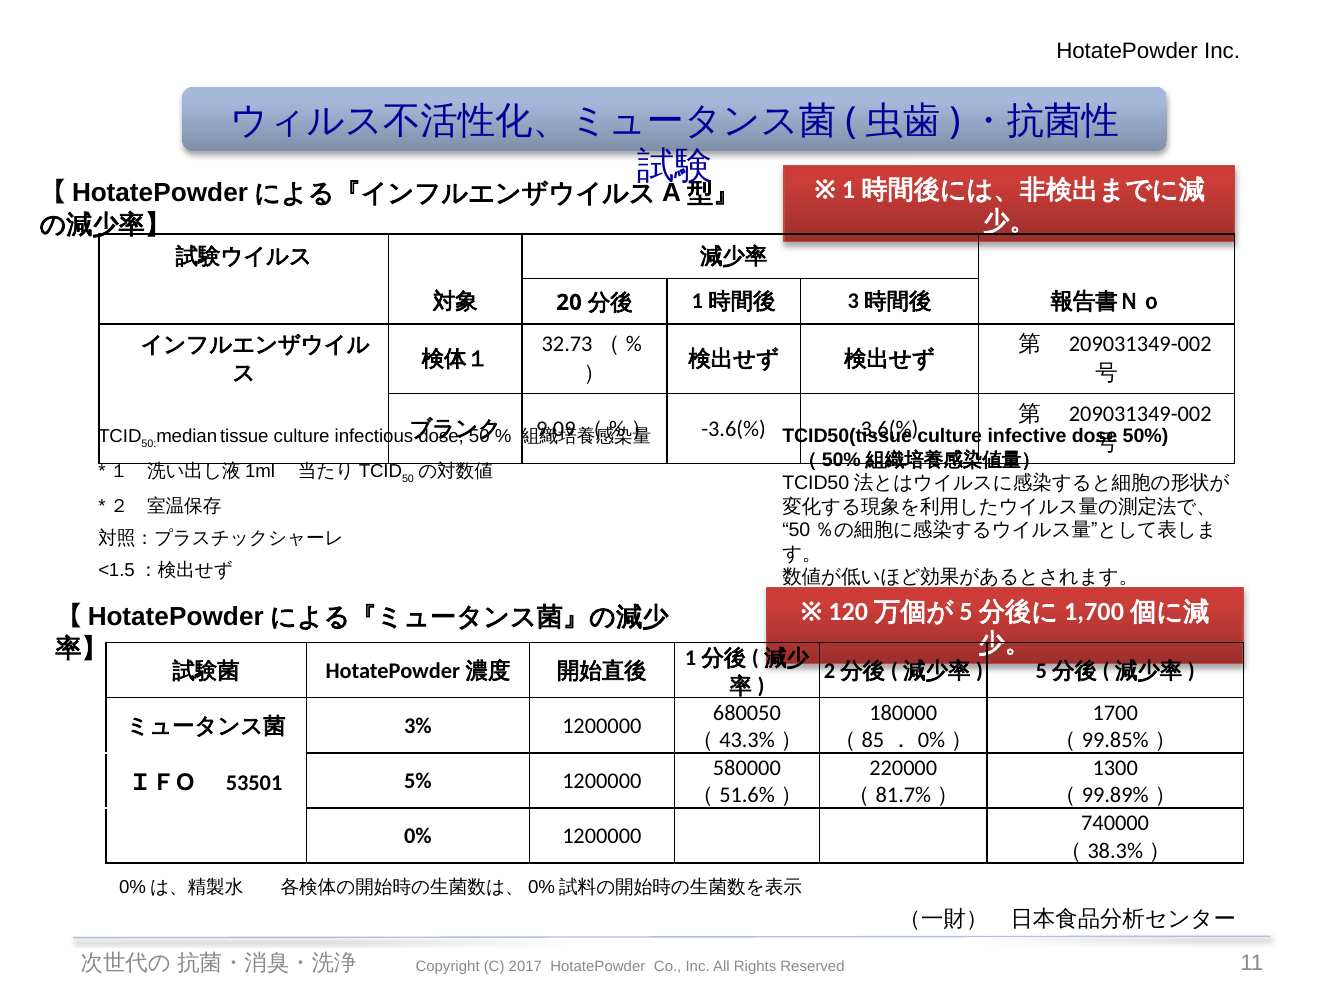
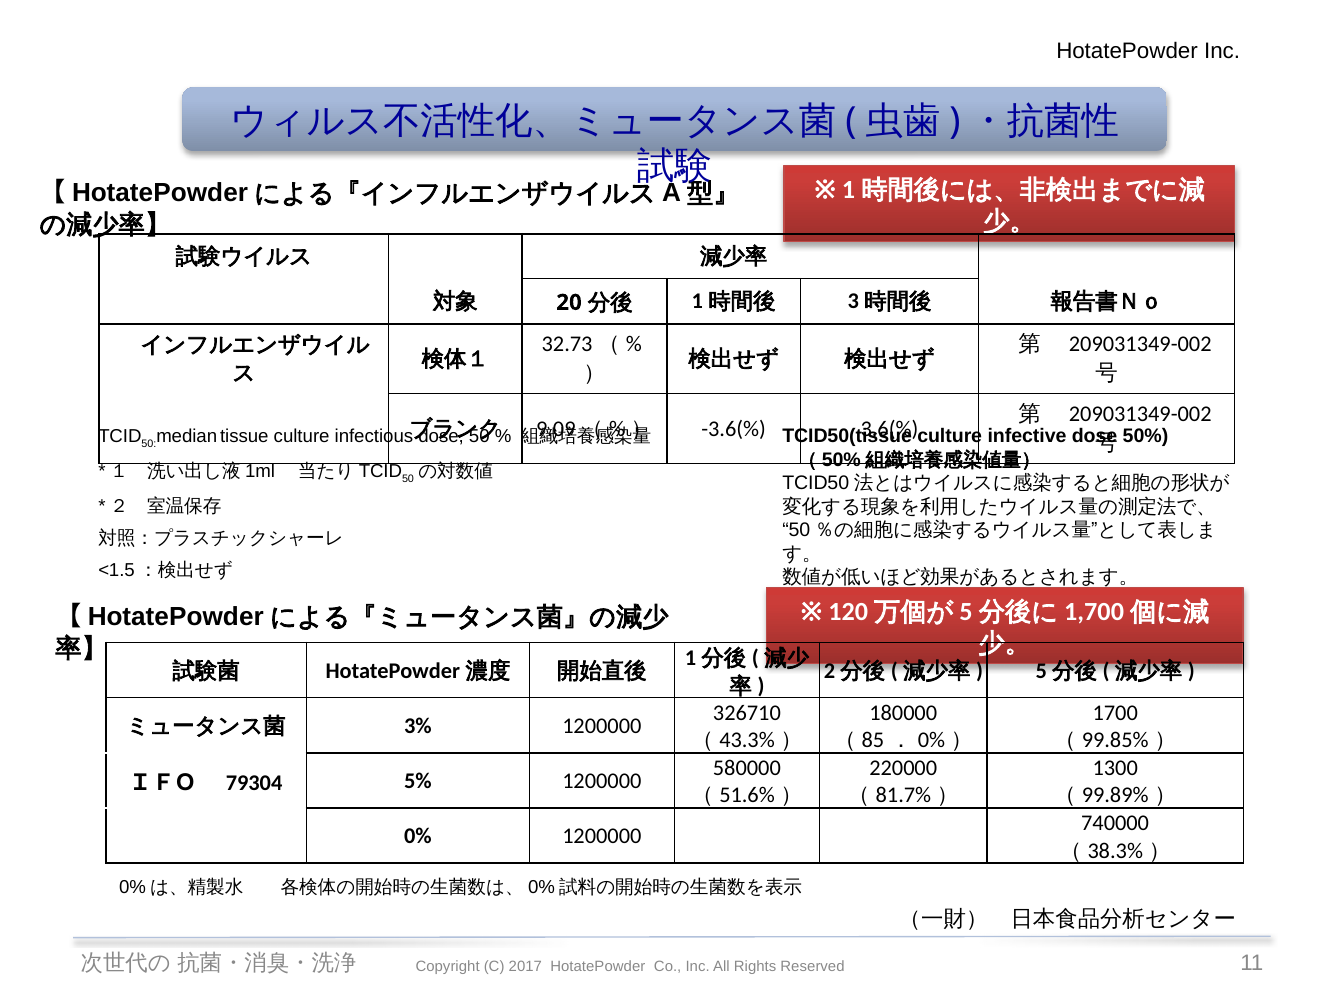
680050: 680050 -> 326710
53501: 53501 -> 79304
